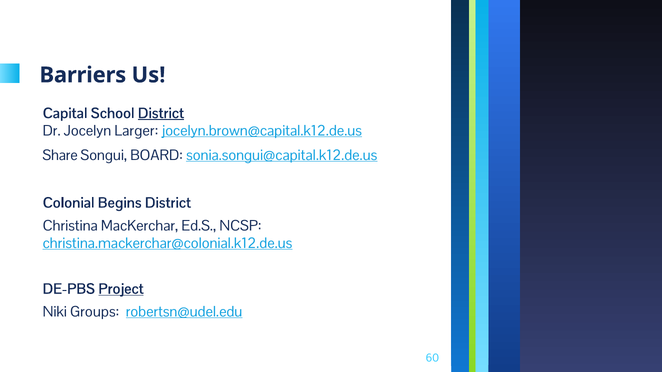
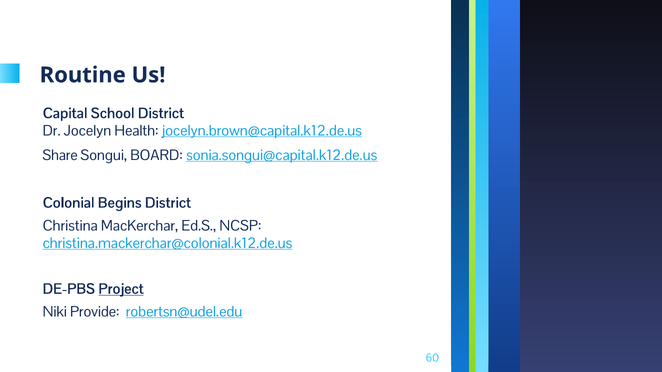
Barriers: Barriers -> Routine
District at (161, 113) underline: present -> none
Larger: Larger -> Health
Groups: Groups -> Provide
